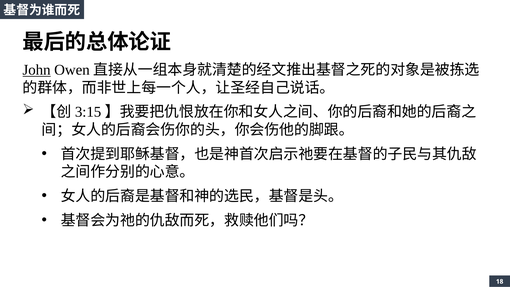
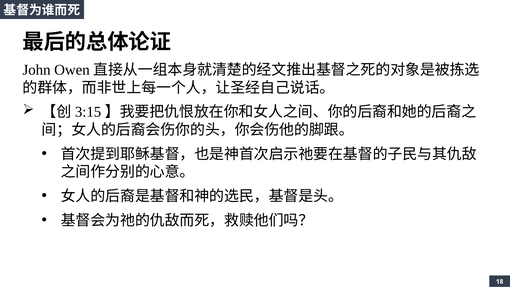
John underline: present -> none
